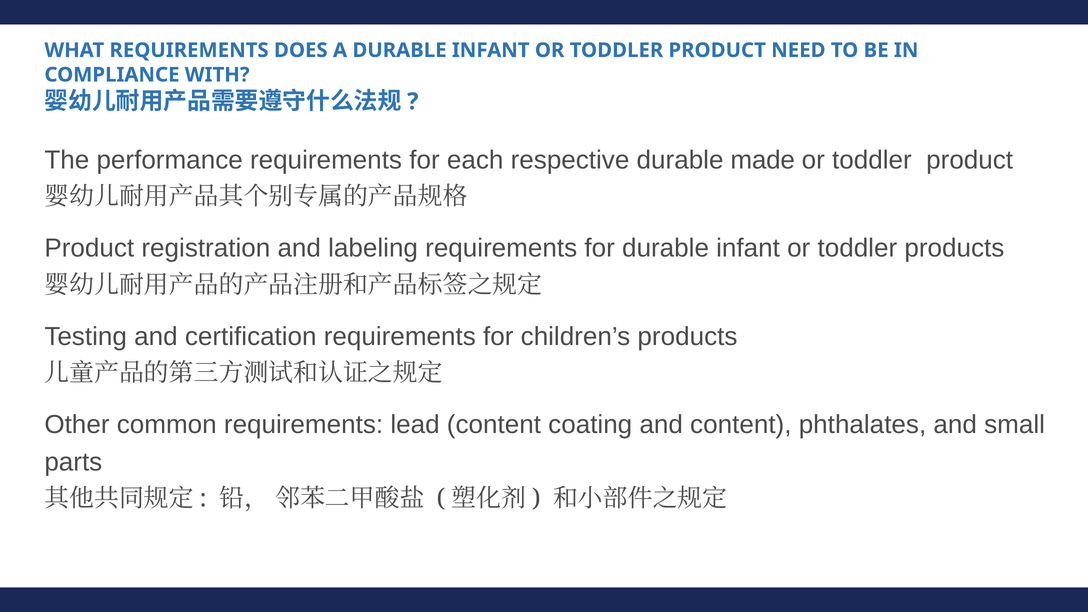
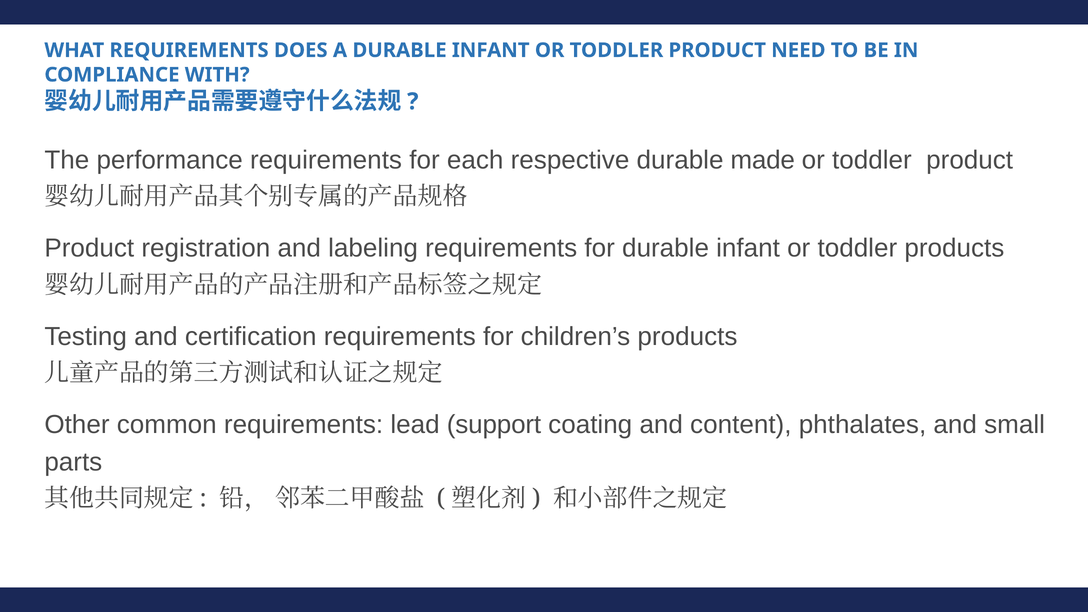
lead content: content -> support
